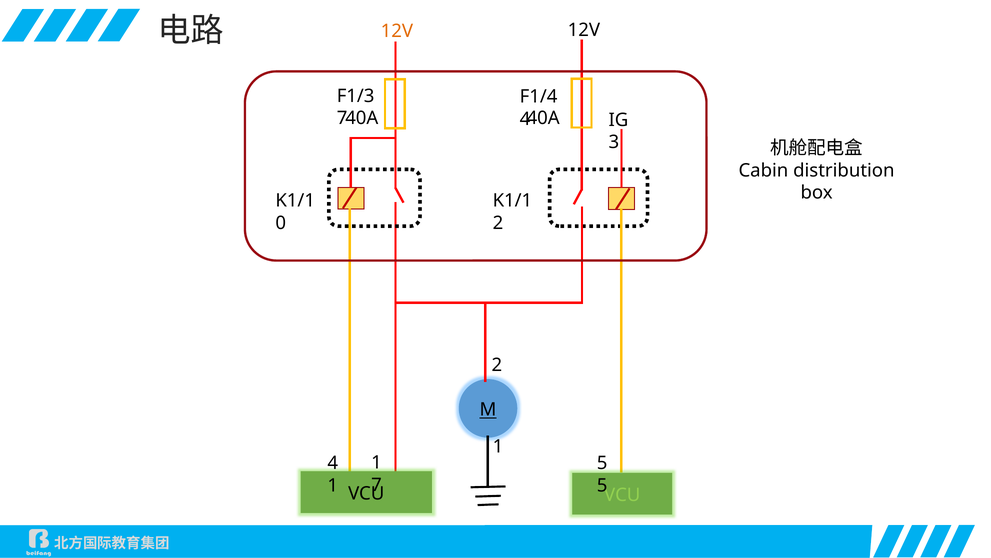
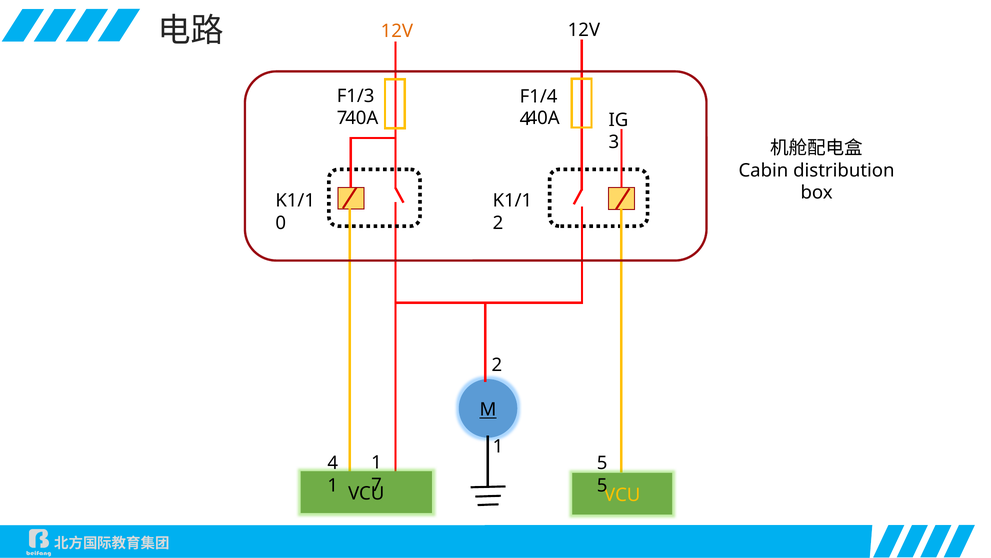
VCU at (622, 494) colour: light green -> yellow
